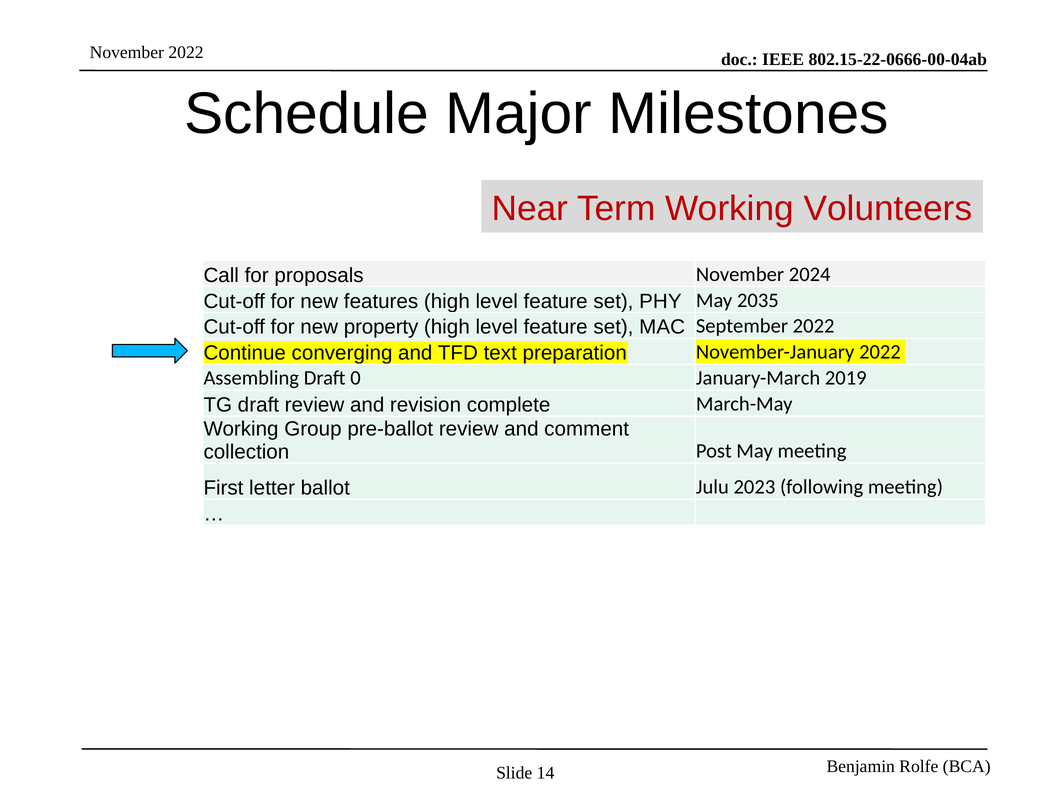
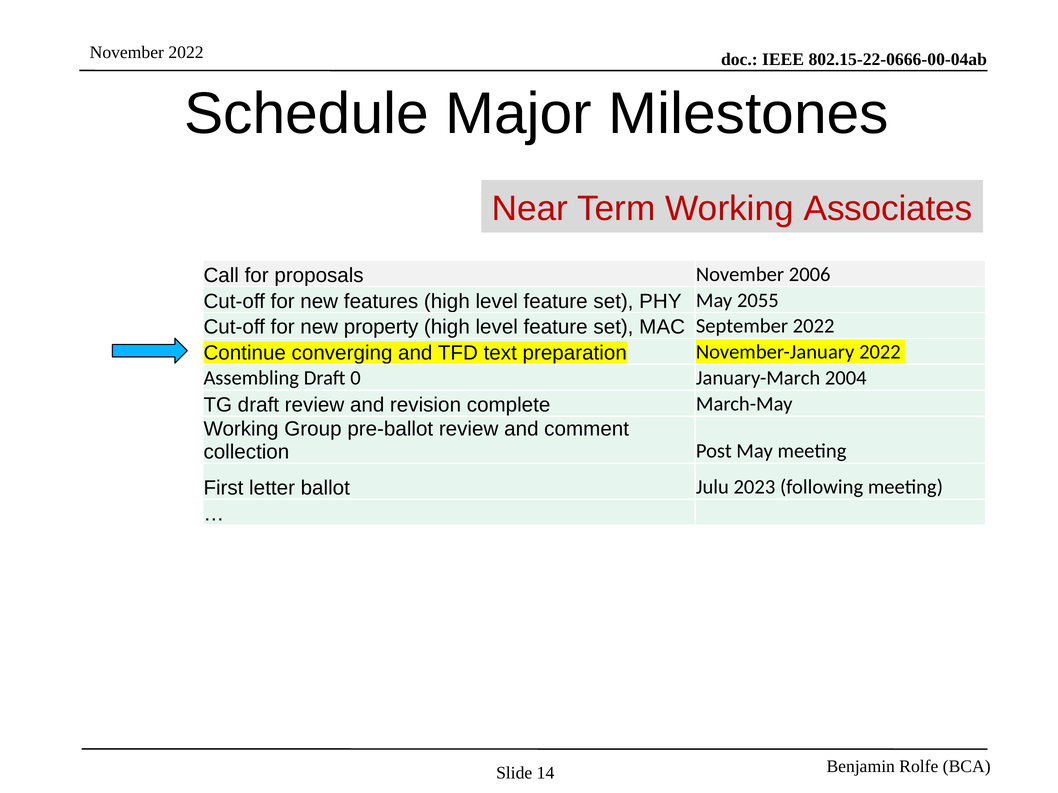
Volunteers: Volunteers -> Associates
2024: 2024 -> 2006
2035: 2035 -> 2055
2019: 2019 -> 2004
